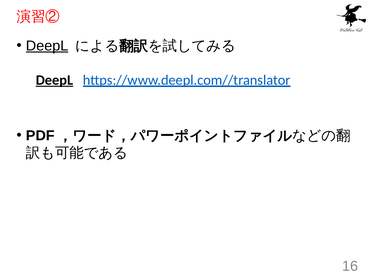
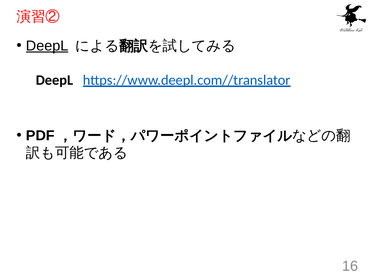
DeepL at (55, 80) underline: present -> none
